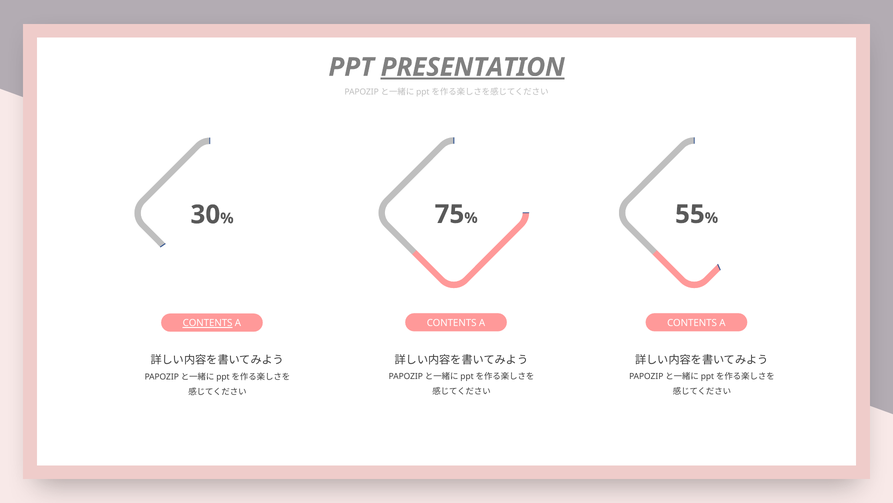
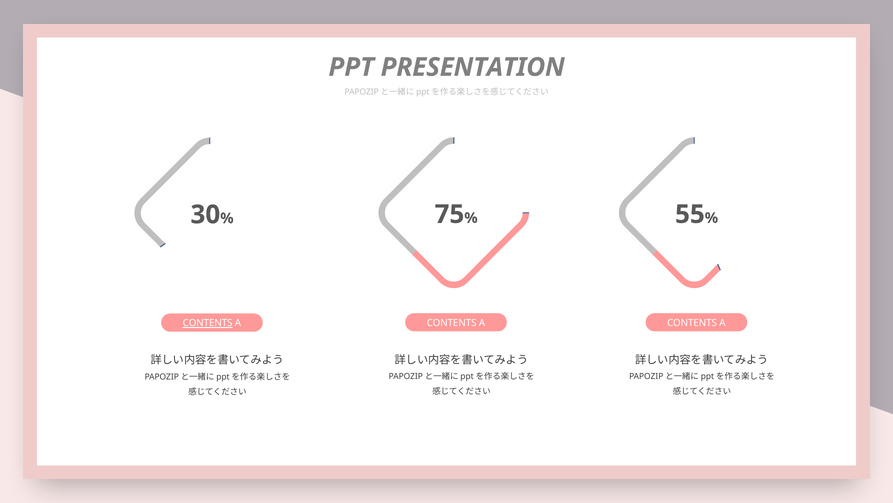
PRESENTATION underline: present -> none
